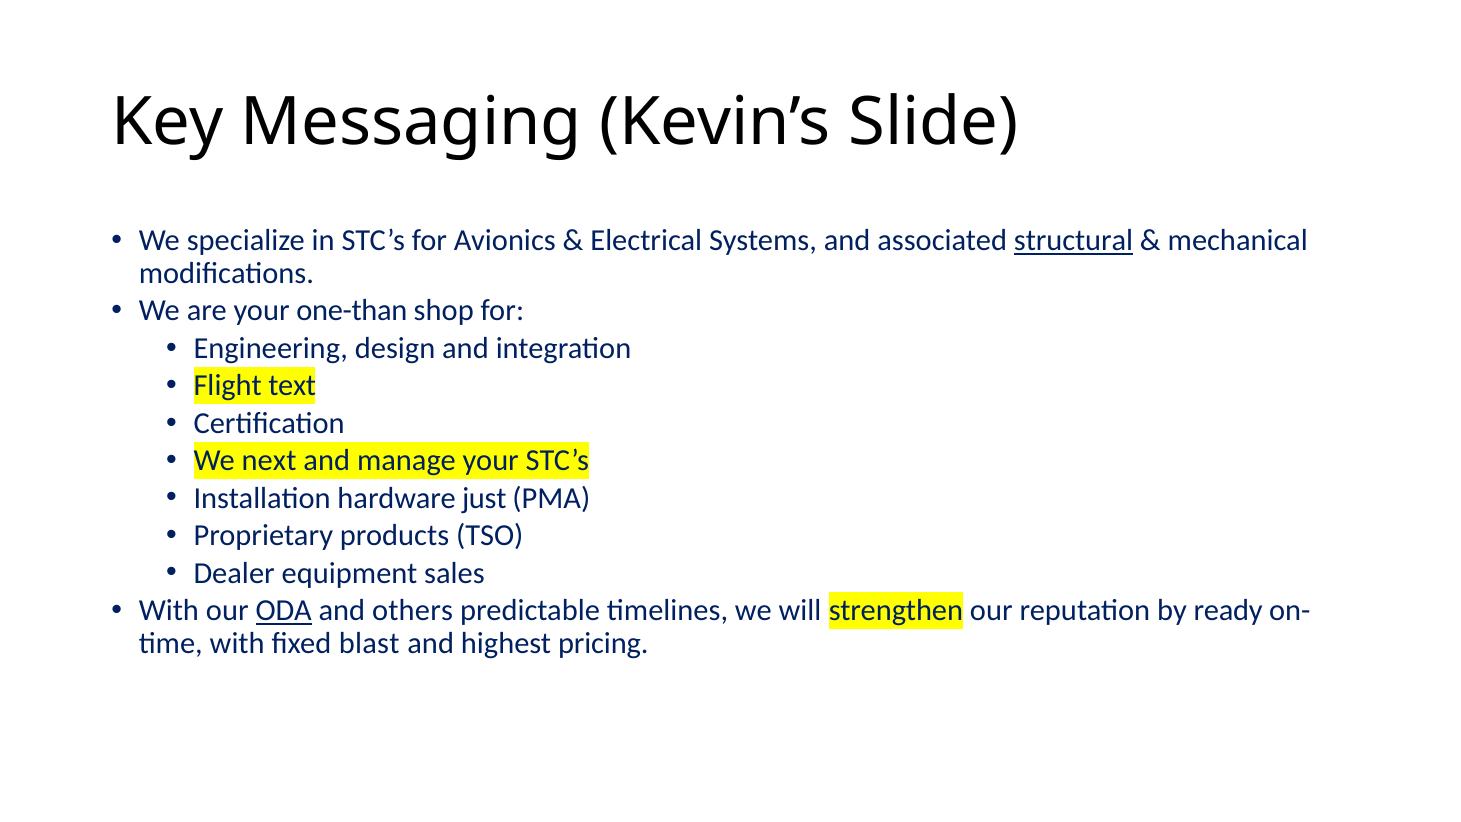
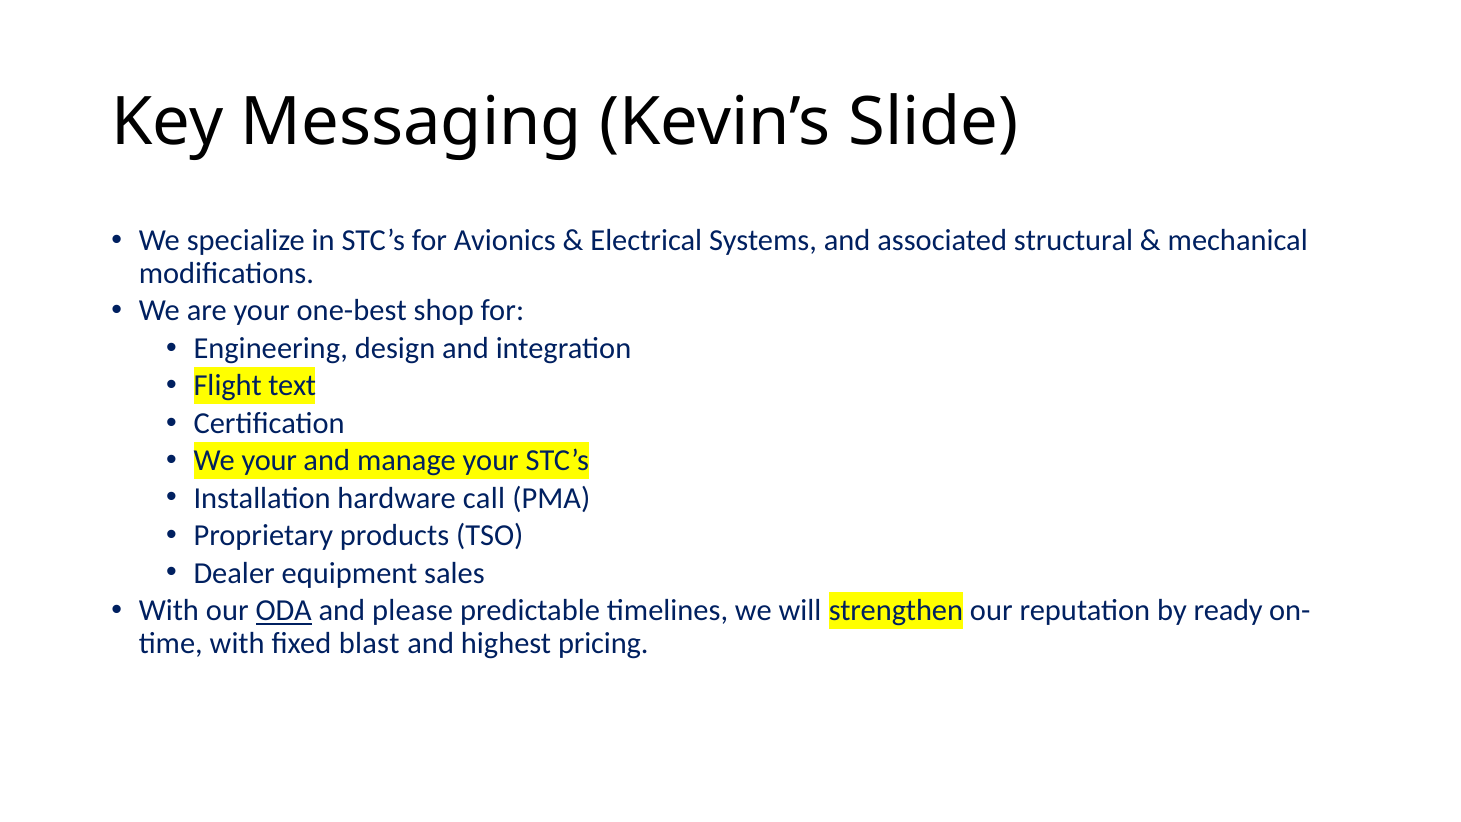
structural underline: present -> none
one-than: one-than -> one-best
We next: next -> your
just: just -> call
others: others -> please
